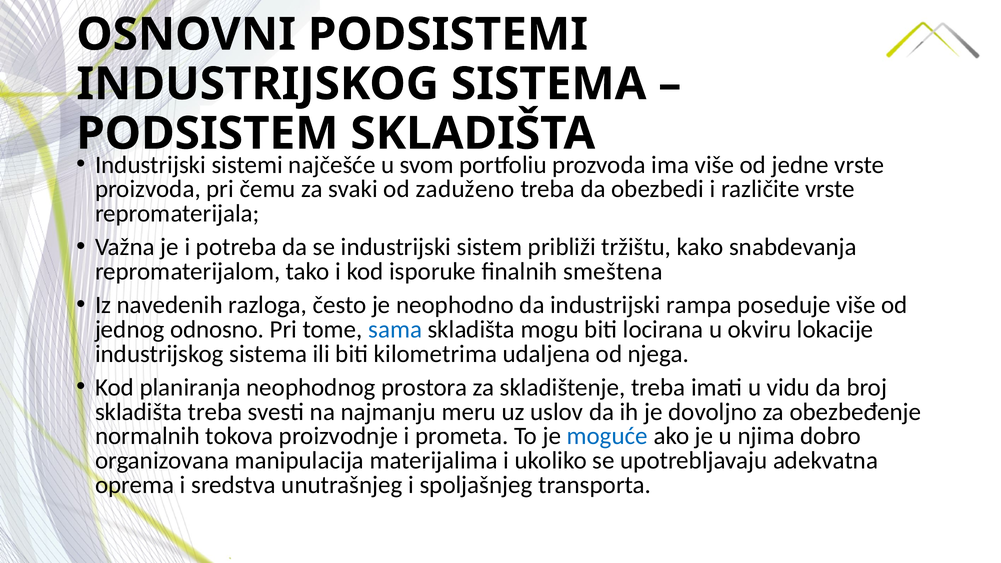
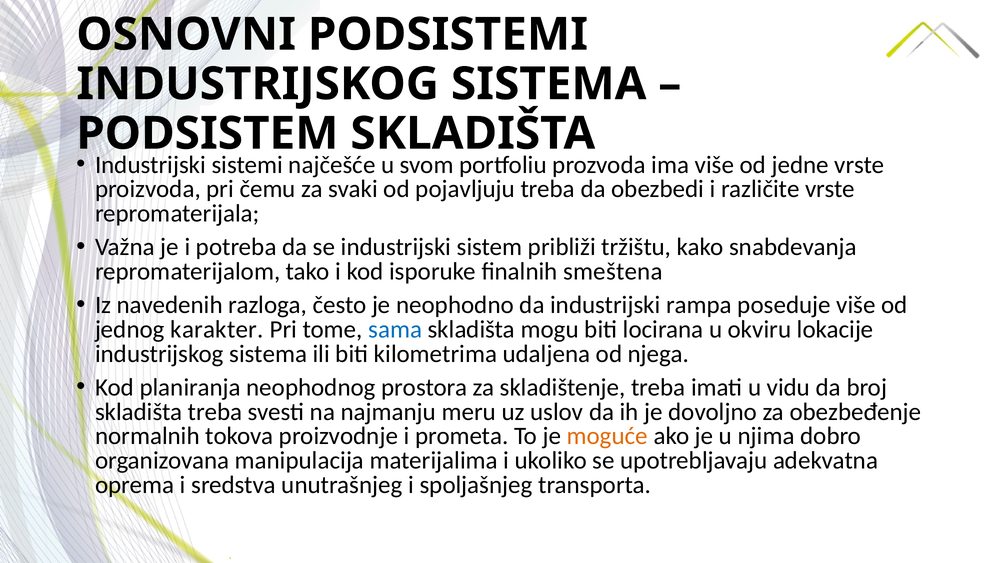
zaduženo: zaduženo -> pojavljuju
odnosno: odnosno -> karakter
moguće colour: blue -> orange
